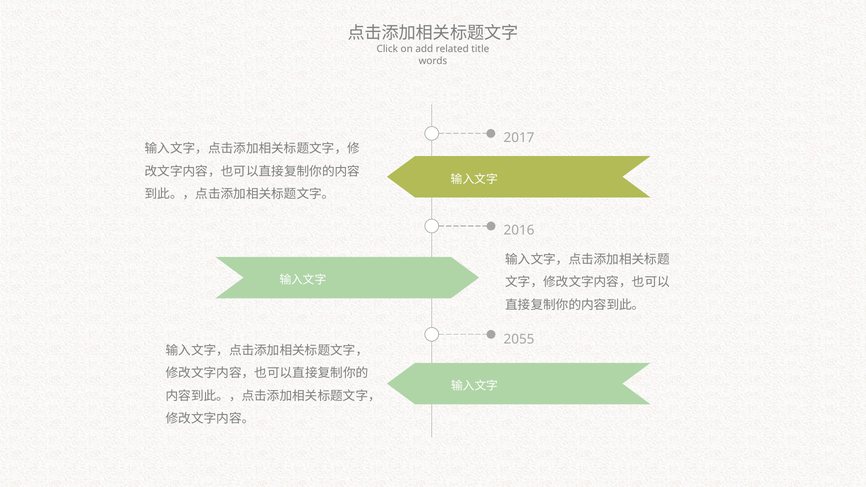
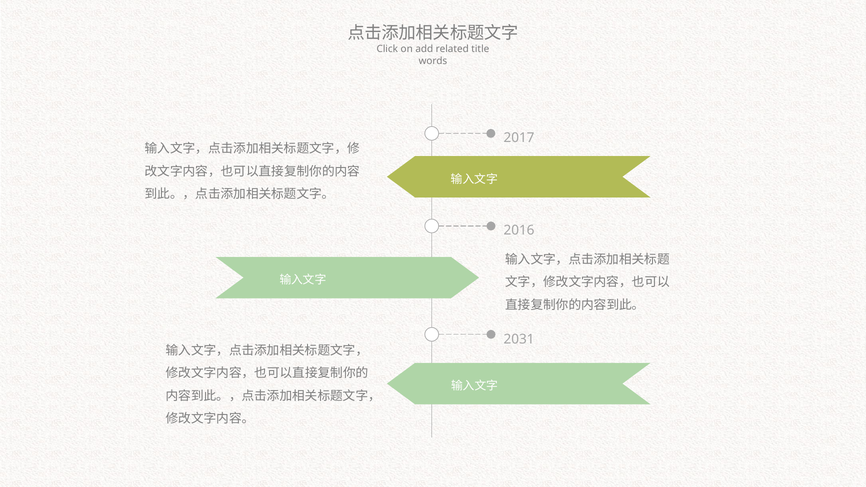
2055: 2055 -> 2031
